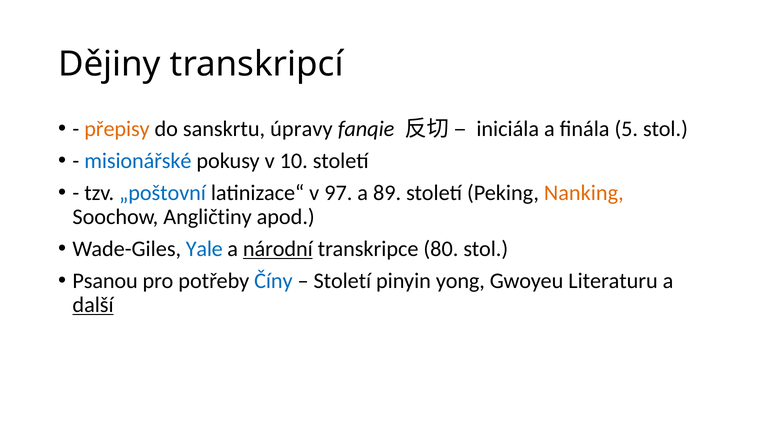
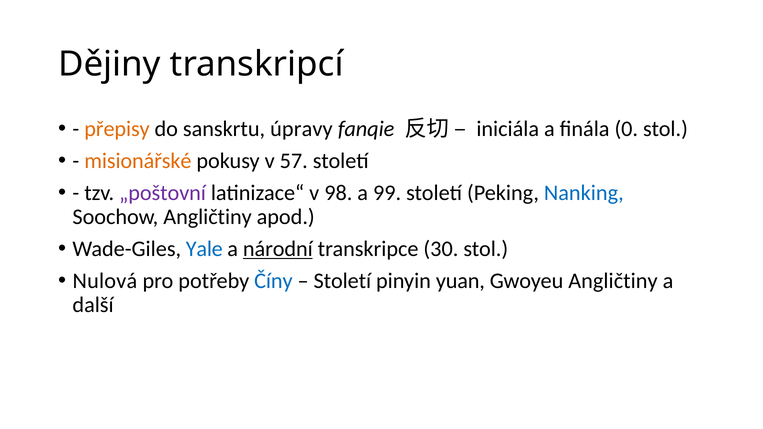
5: 5 -> 0
misionářské colour: blue -> orange
10: 10 -> 57
„poštovní colour: blue -> purple
97: 97 -> 98
89: 89 -> 99
Nanking colour: orange -> blue
80: 80 -> 30
Psanou: Psanou -> Nulová
yong: yong -> yuan
Gwoyeu Literaturu: Literaturu -> Angličtiny
další underline: present -> none
